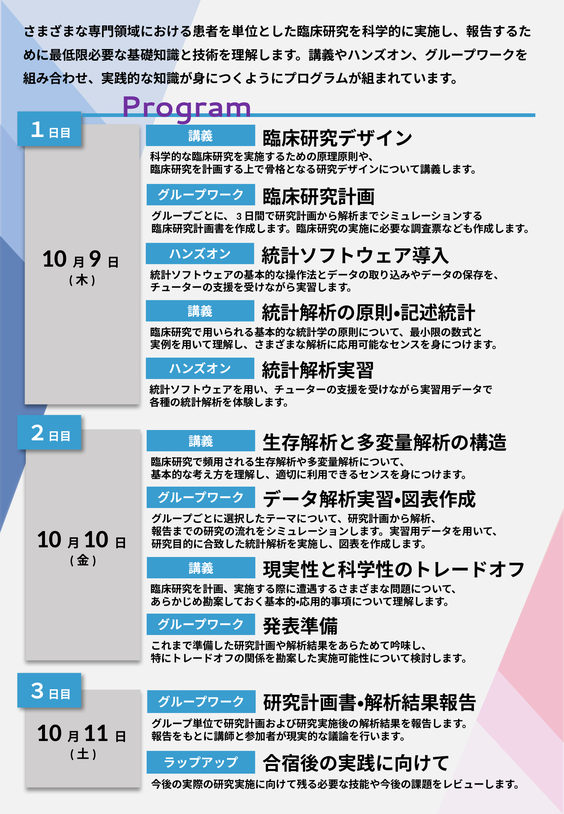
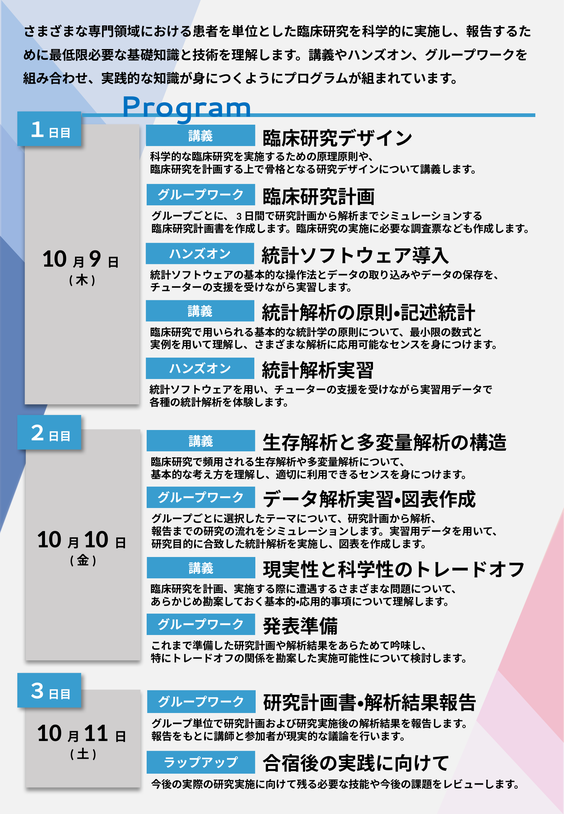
Program colour: purple -> blue
